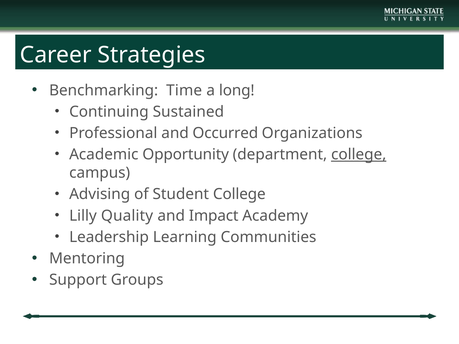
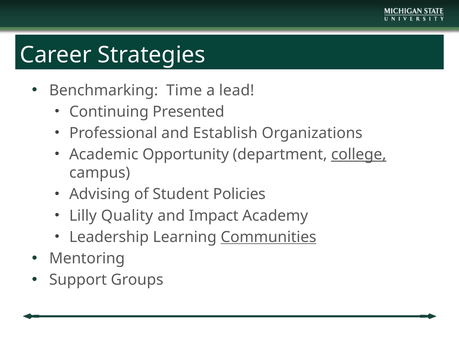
long: long -> lead
Sustained: Sustained -> Presented
Occurred: Occurred -> Establish
Student College: College -> Policies
Communities underline: none -> present
